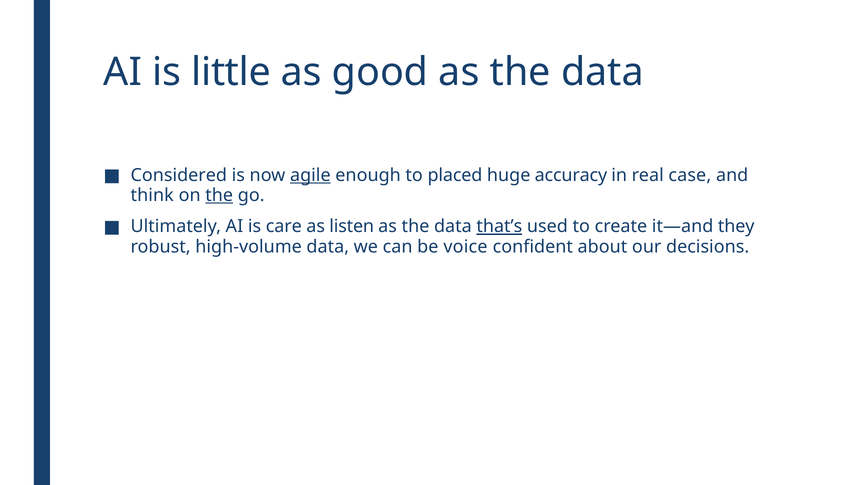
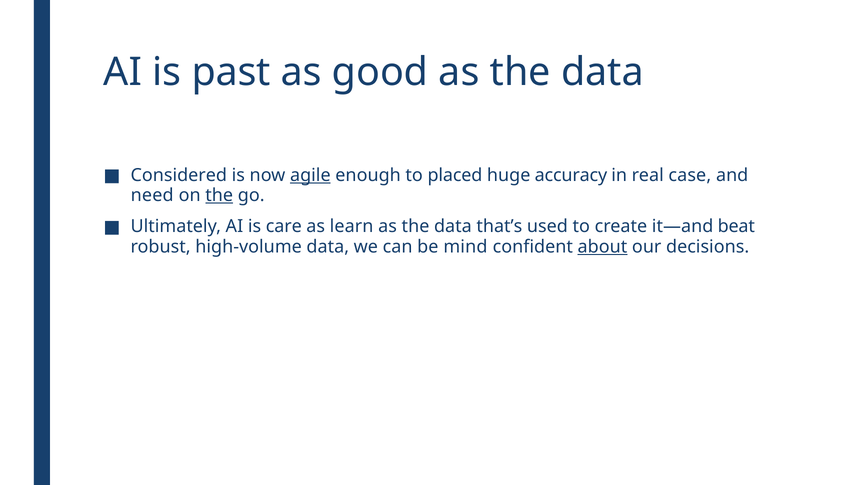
little: little -> past
think: think -> need
listen: listen -> learn
that’s underline: present -> none
they: they -> beat
voice: voice -> mind
about underline: none -> present
